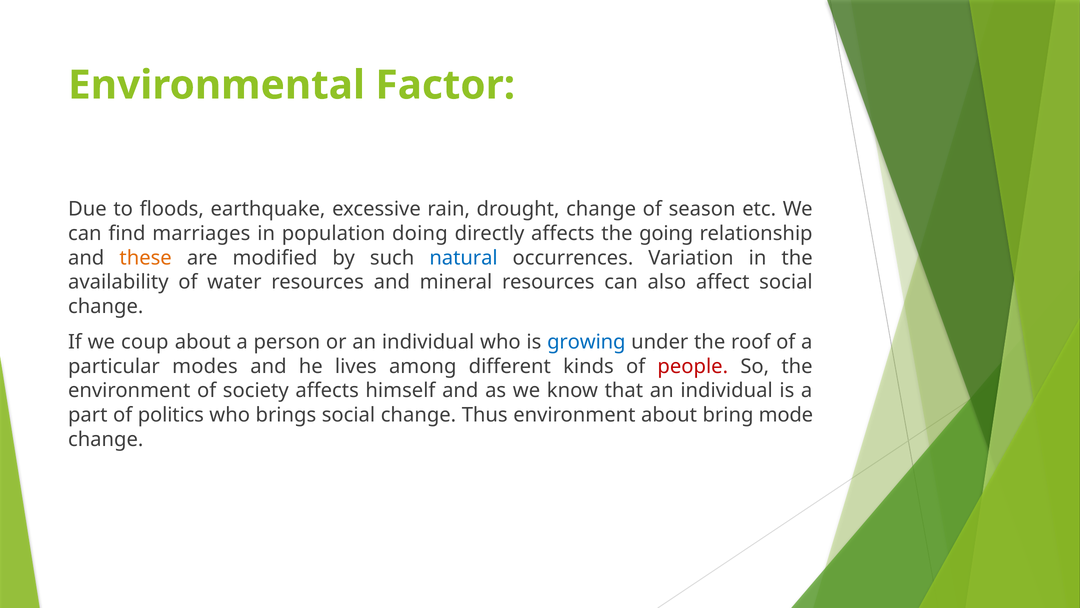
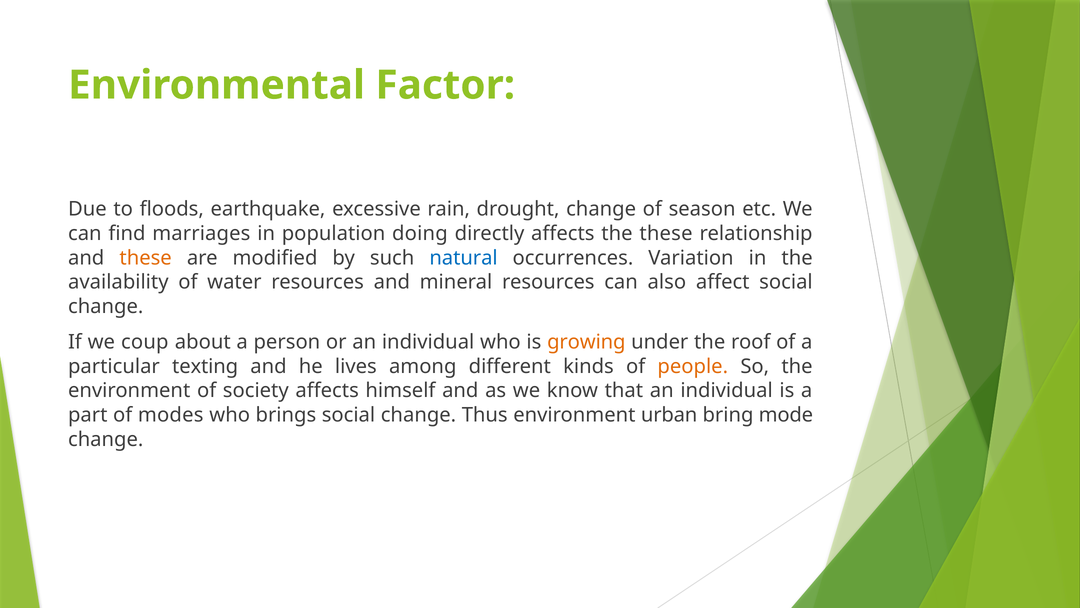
the going: going -> these
growing colour: blue -> orange
modes: modes -> texting
people colour: red -> orange
politics: politics -> modes
environment about: about -> urban
